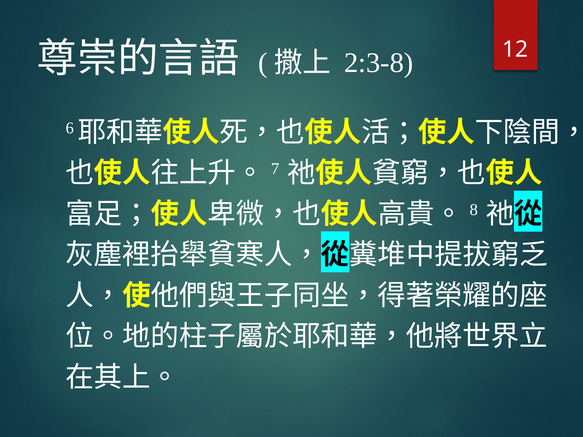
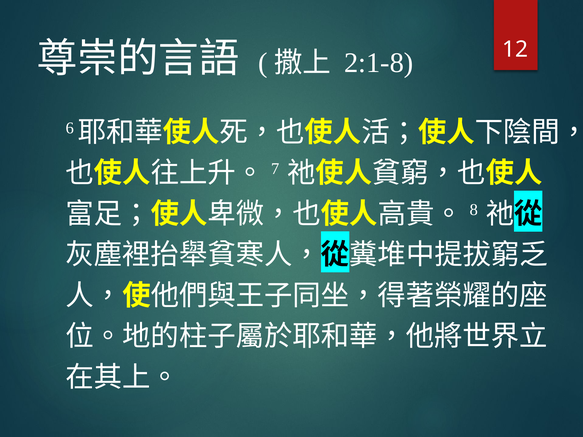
2:3-8: 2:3-8 -> 2:1-8
